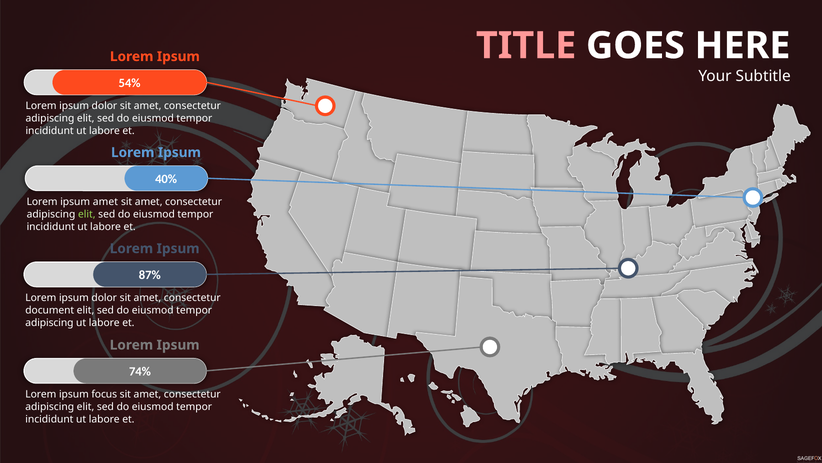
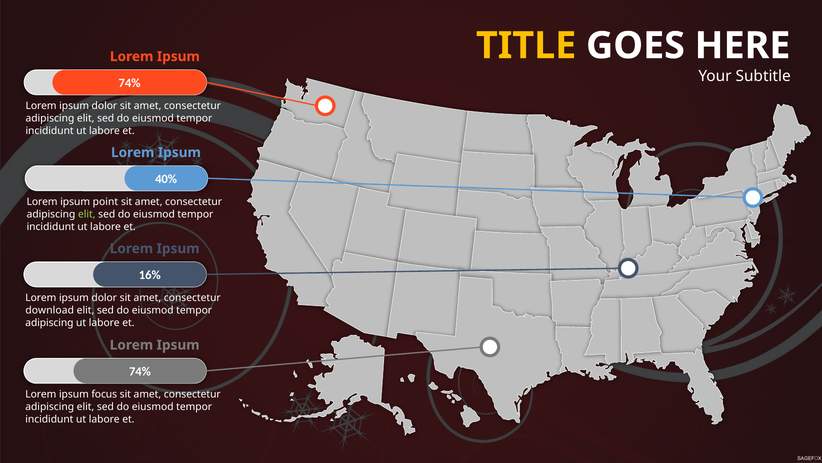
TITLE colour: pink -> yellow
54% at (130, 83): 54% -> 74%
ipsum amet: amet -> point
87%: 87% -> 16%
document: document -> download
